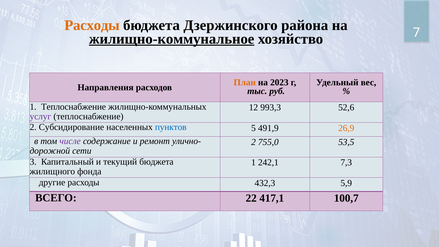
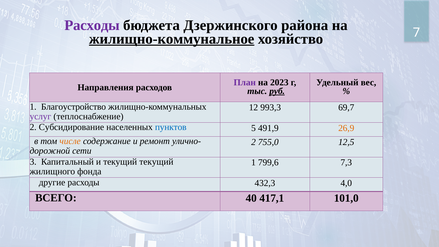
Расходы at (92, 25) colour: orange -> purple
План colour: orange -> purple
руб underline: none -> present
1 Теплоснабжение: Теплоснабжение -> Благоустройство
52,6: 52,6 -> 69,7
числе colour: purple -> orange
53,5: 53,5 -> 12,5
текущий бюджета: бюджета -> текущий
242,1: 242,1 -> 799,6
5,9: 5,9 -> 4,0
22: 22 -> 40
100,7: 100,7 -> 101,0
